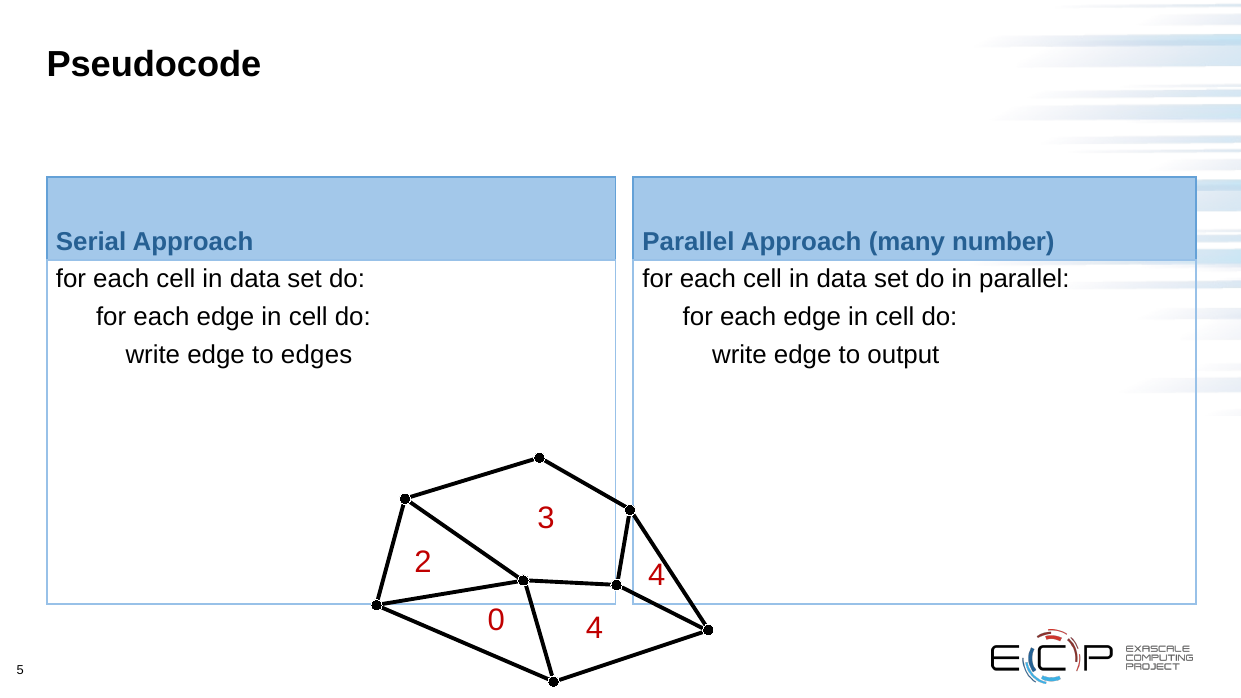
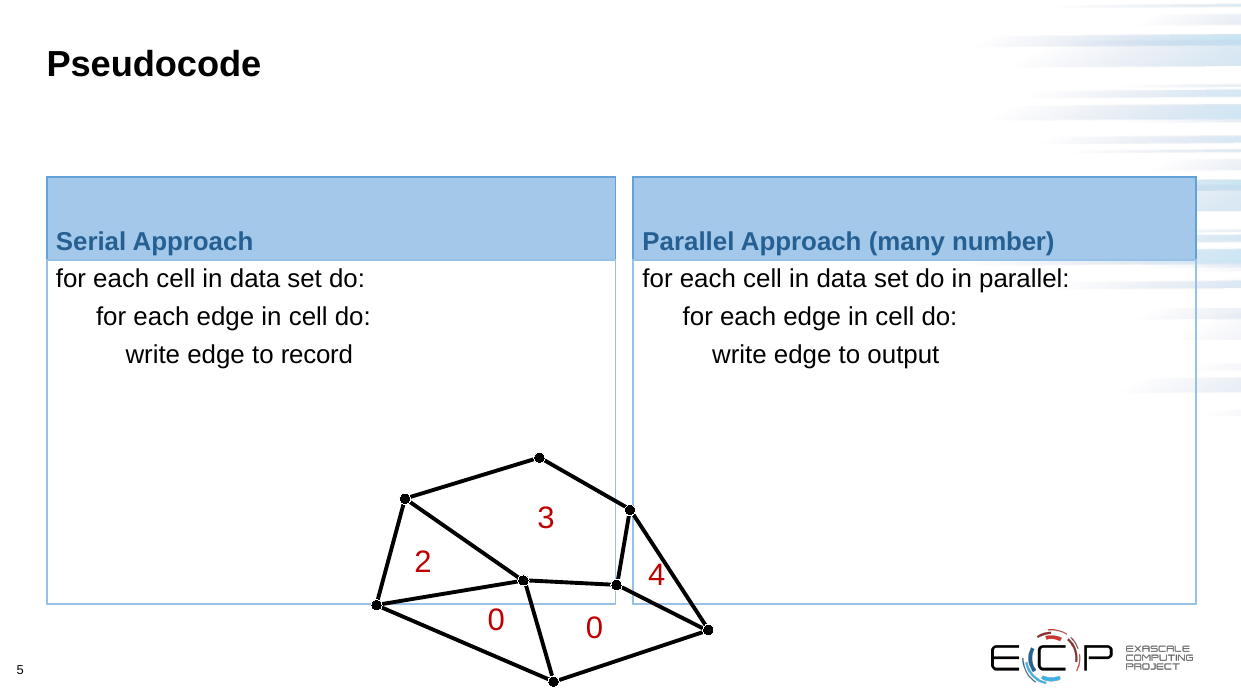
edges: edges -> record
0 4: 4 -> 0
